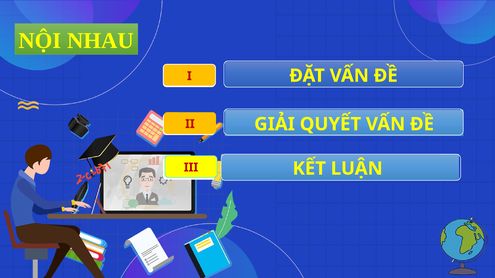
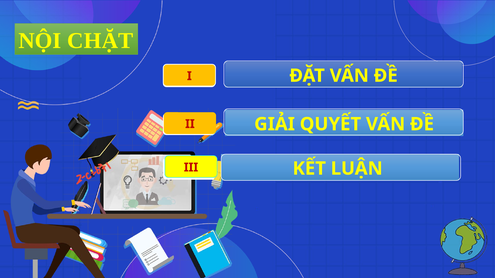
NHAU: NHAU -> CHẶT
